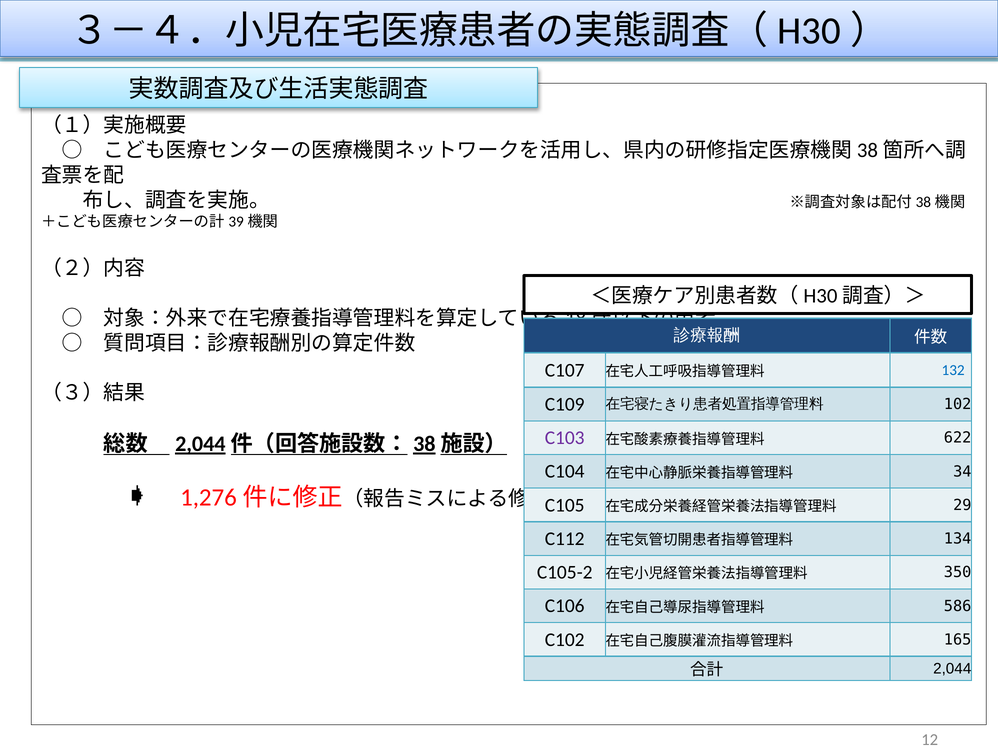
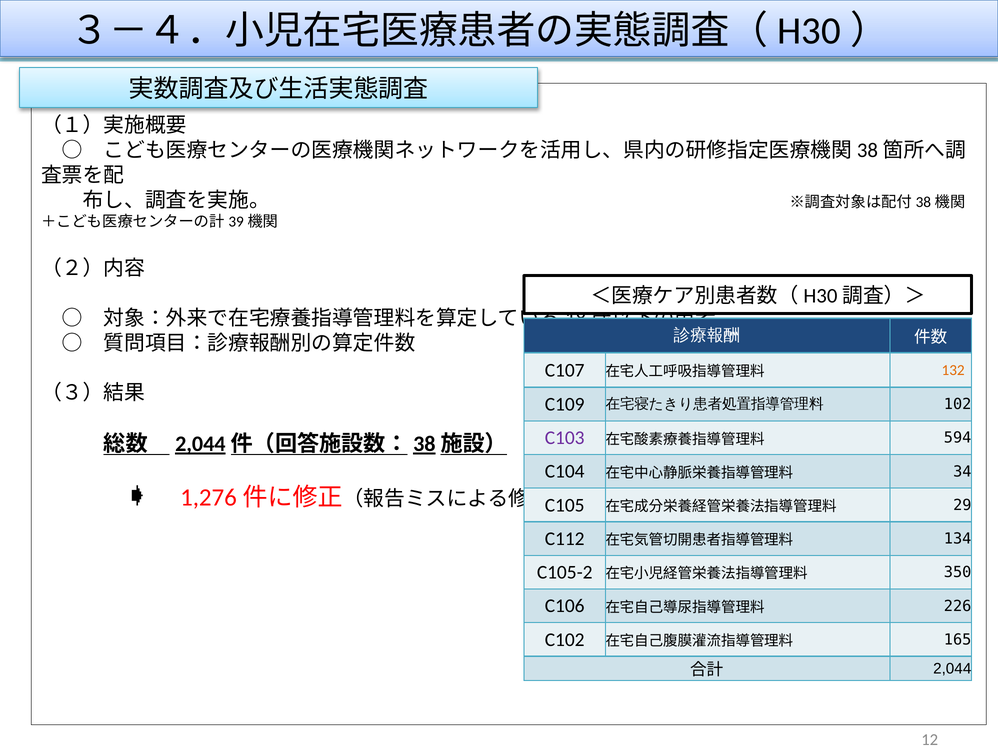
132 colour: blue -> orange
622: 622 -> 594
586: 586 -> 226
